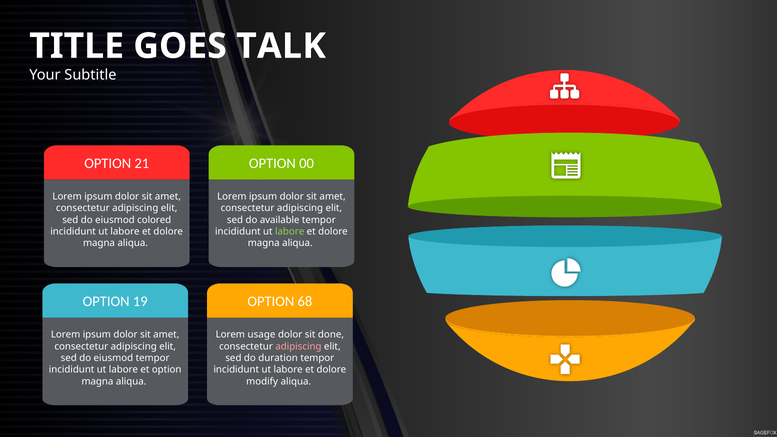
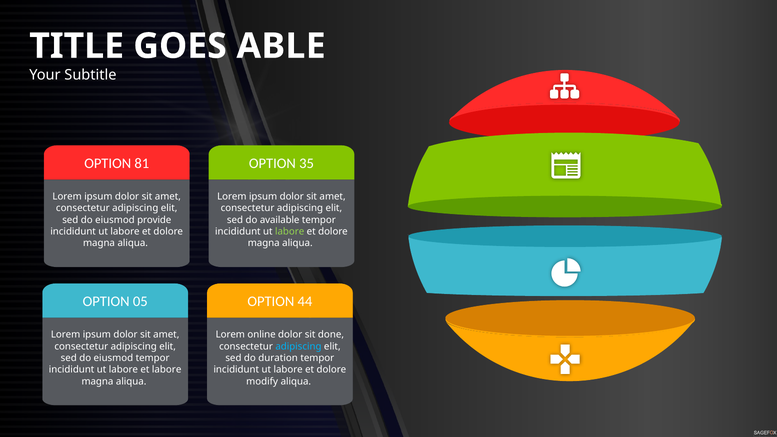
TALK: TALK -> ABLE
21: 21 -> 81
00: 00 -> 35
colored: colored -> provide
19: 19 -> 05
68: 68 -> 44
usage: usage -> online
adipiscing at (298, 346) colour: pink -> light blue
et option: option -> labore
